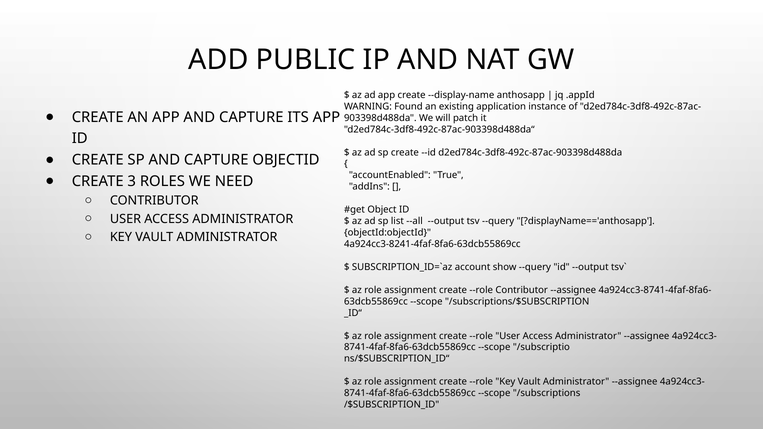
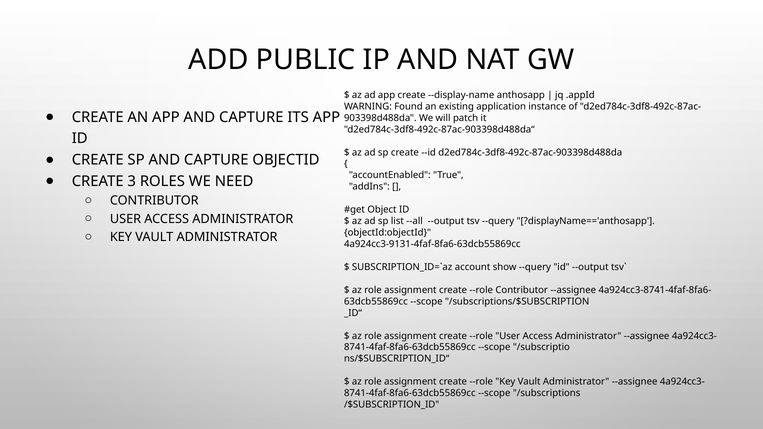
4a924cc3-8241-4faf-8fa6-63dcb55869cc: 4a924cc3-8241-4faf-8fa6-63dcb55869cc -> 4a924cc3-9131-4faf-8fa6-63dcb55869cc
